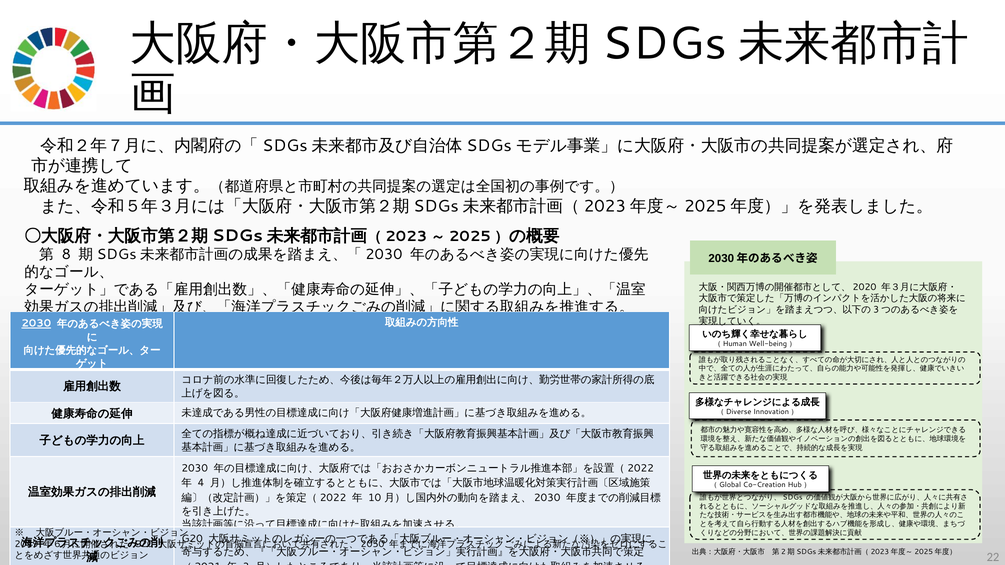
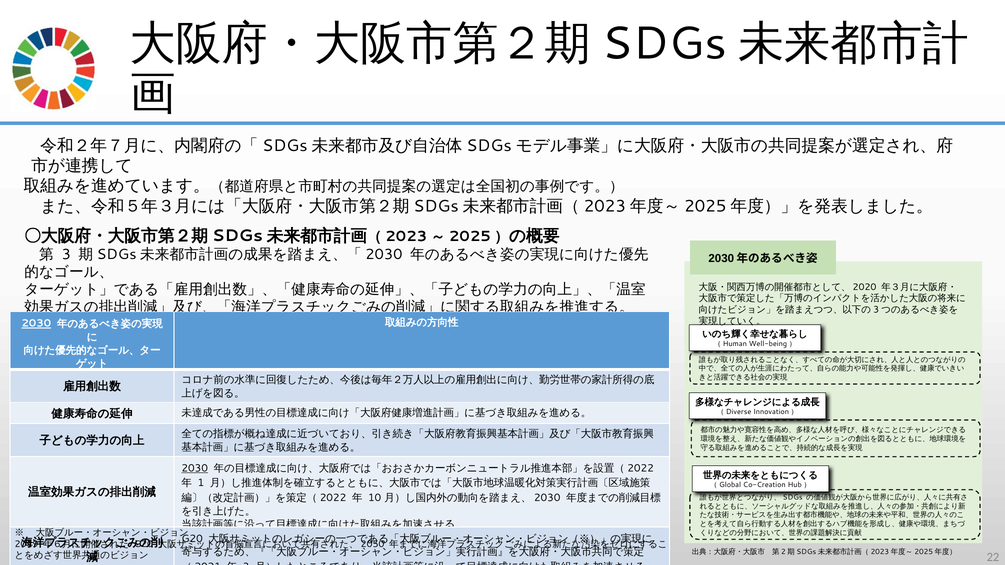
8 at (66, 254): 8 -> 3
2030 at (195, 468) underline: none -> present
4: 4 -> 1
